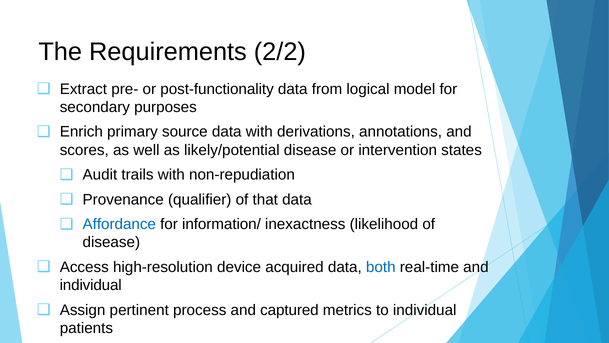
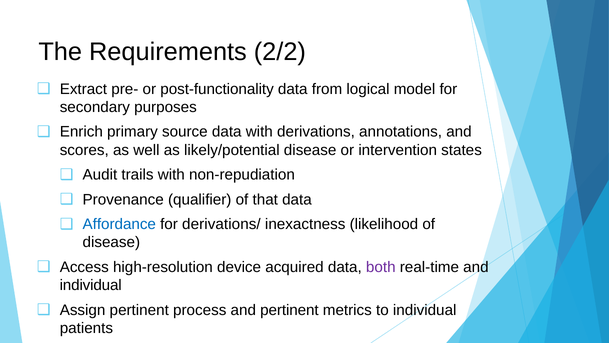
information/: information/ -> derivations/
both colour: blue -> purple
and captured: captured -> pertinent
